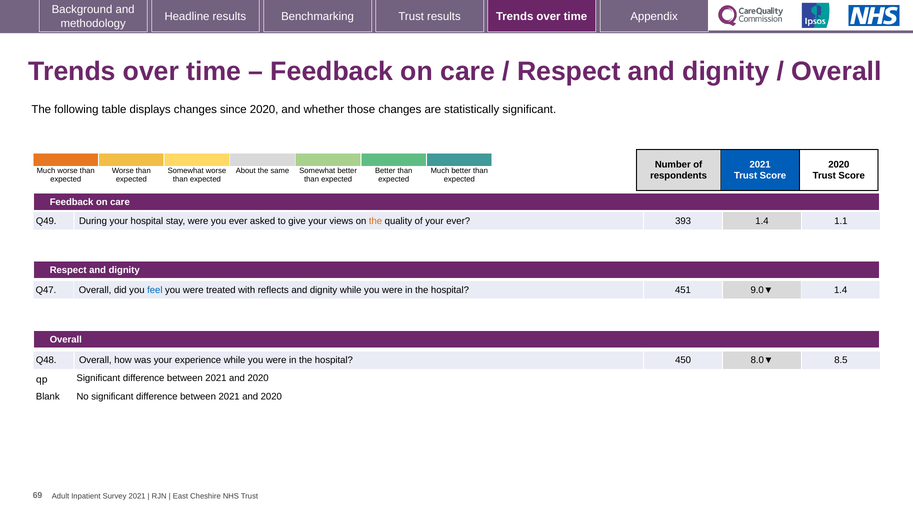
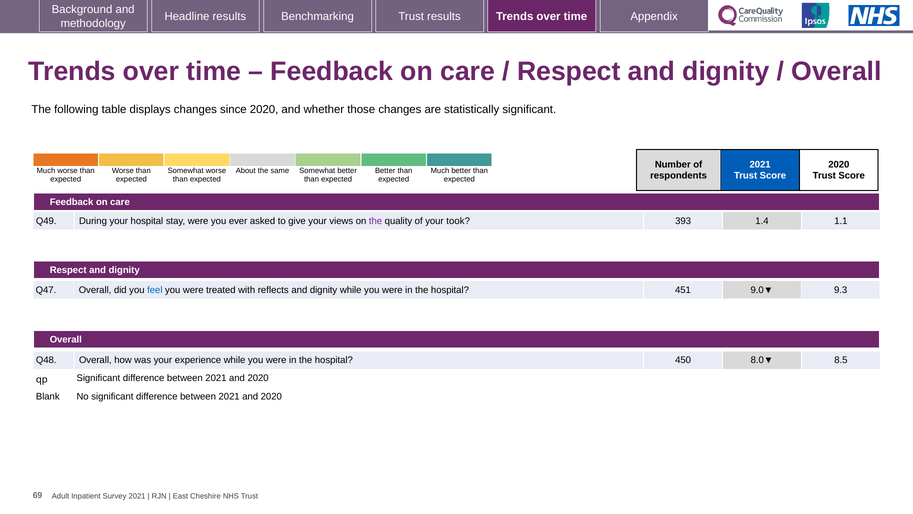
the at (376, 221) colour: orange -> purple
your ever: ever -> took
9.0▼ 1.4: 1.4 -> 9.3
